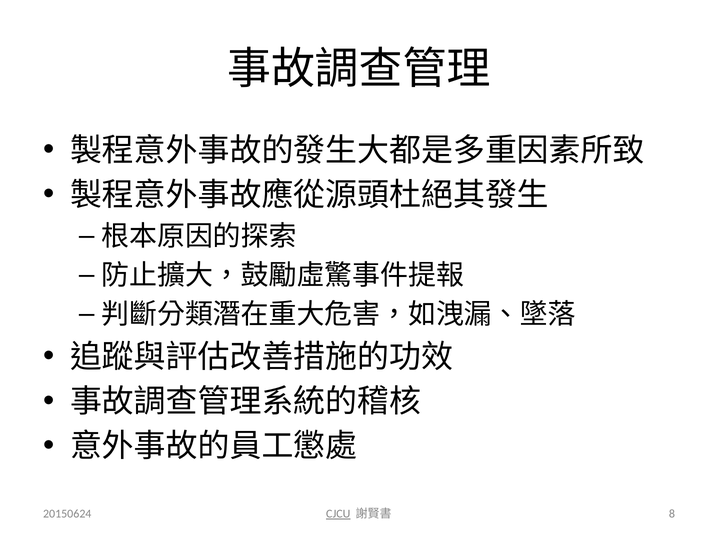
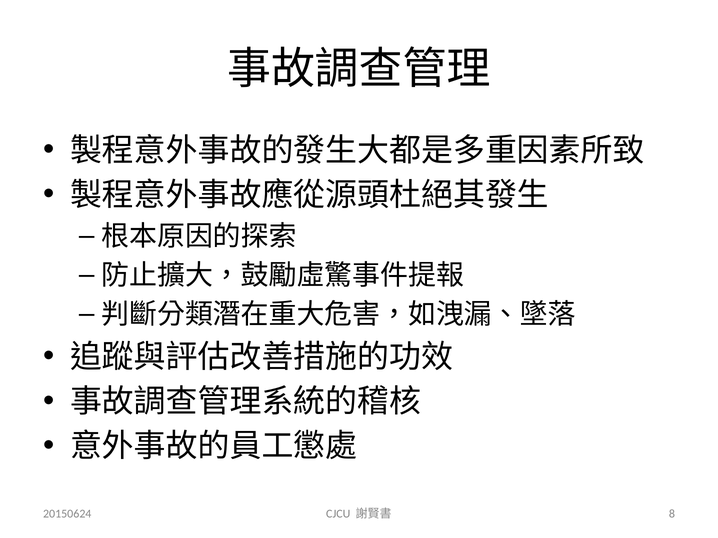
CJCU underline: present -> none
